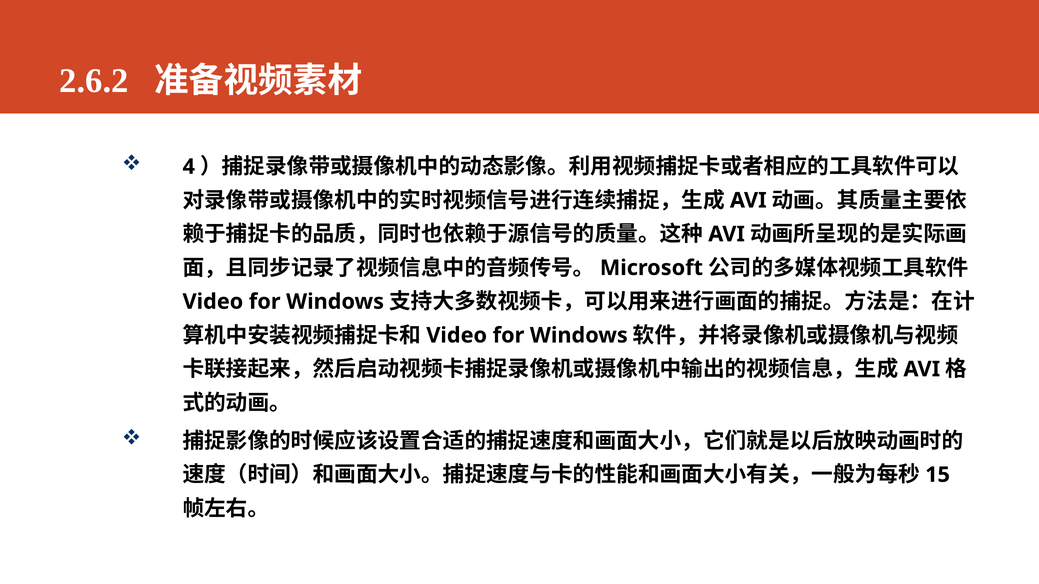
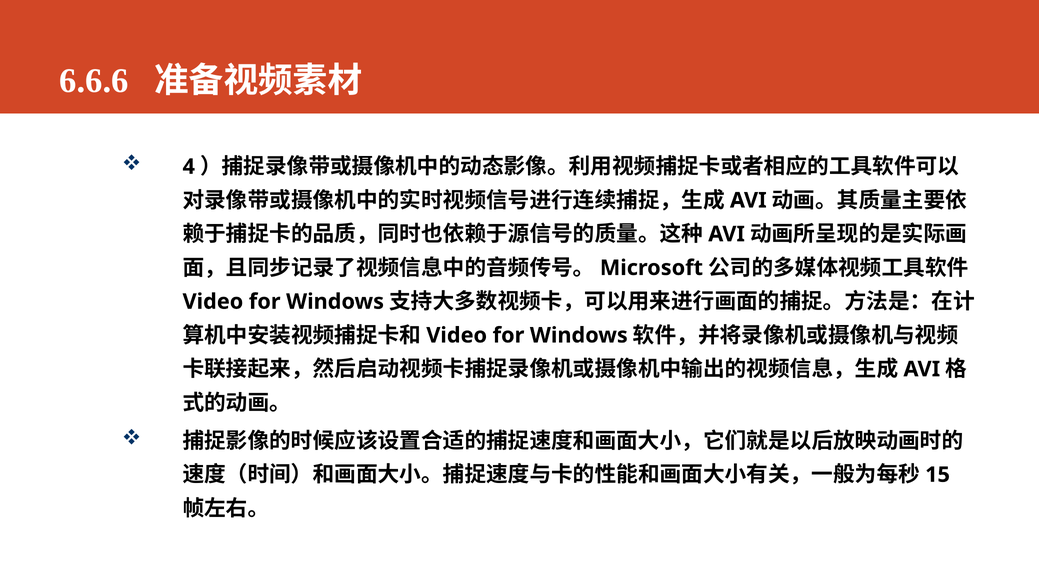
2.6.2: 2.6.2 -> 6.6.6
